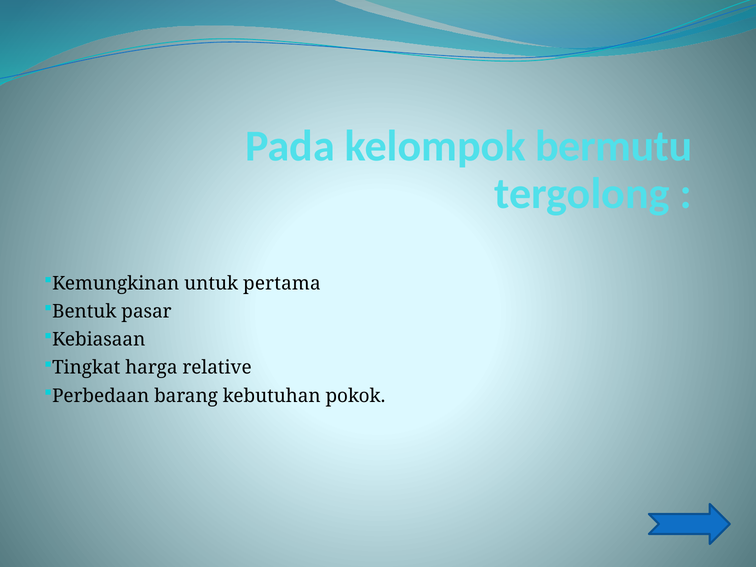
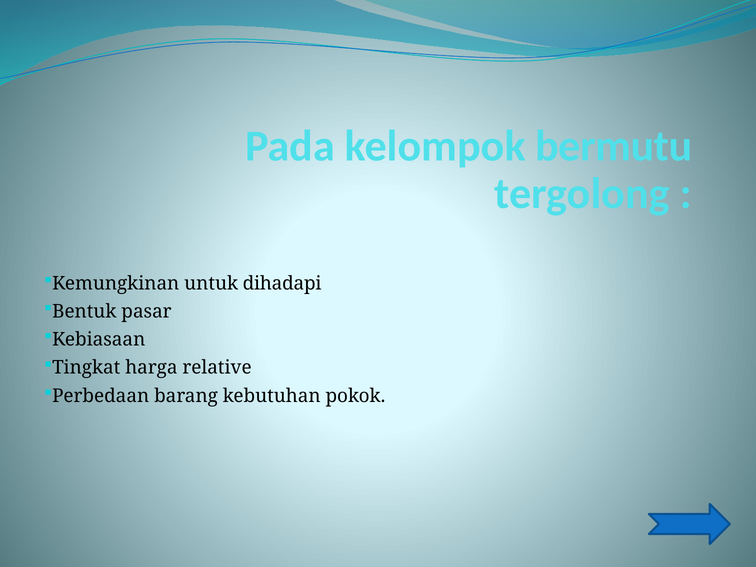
pertama: pertama -> dihadapi
